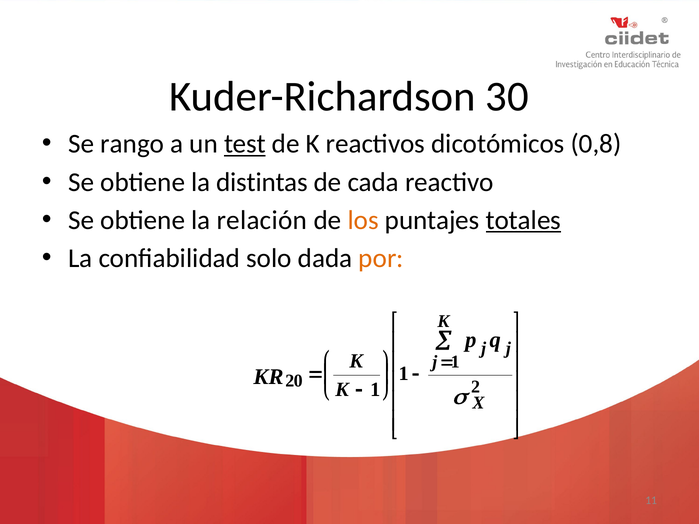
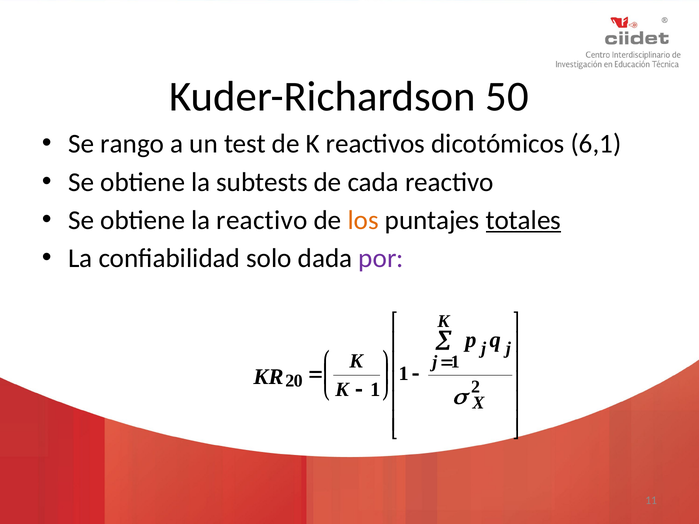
30: 30 -> 50
test underline: present -> none
0,8: 0,8 -> 6,1
distintas: distintas -> subtests
la relación: relación -> reactivo
por colour: orange -> purple
